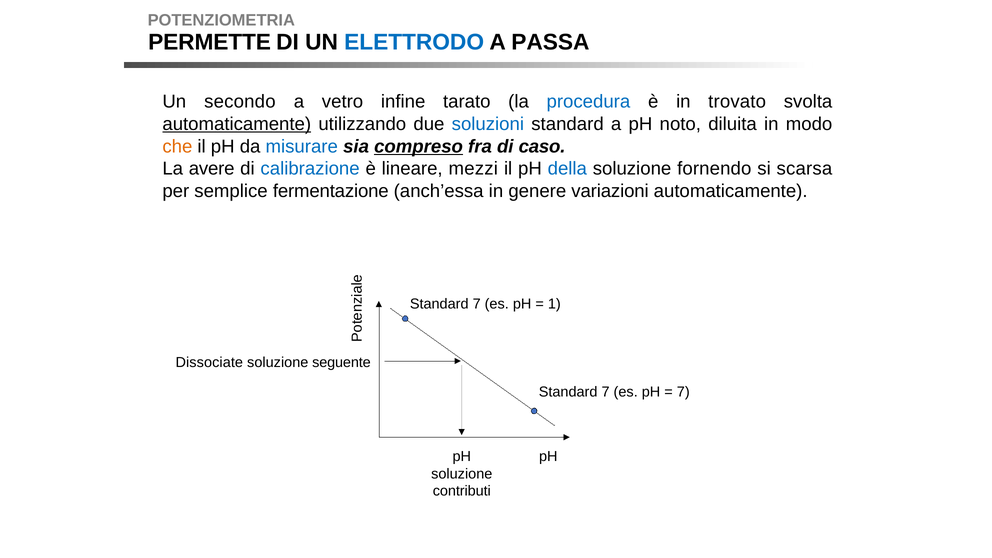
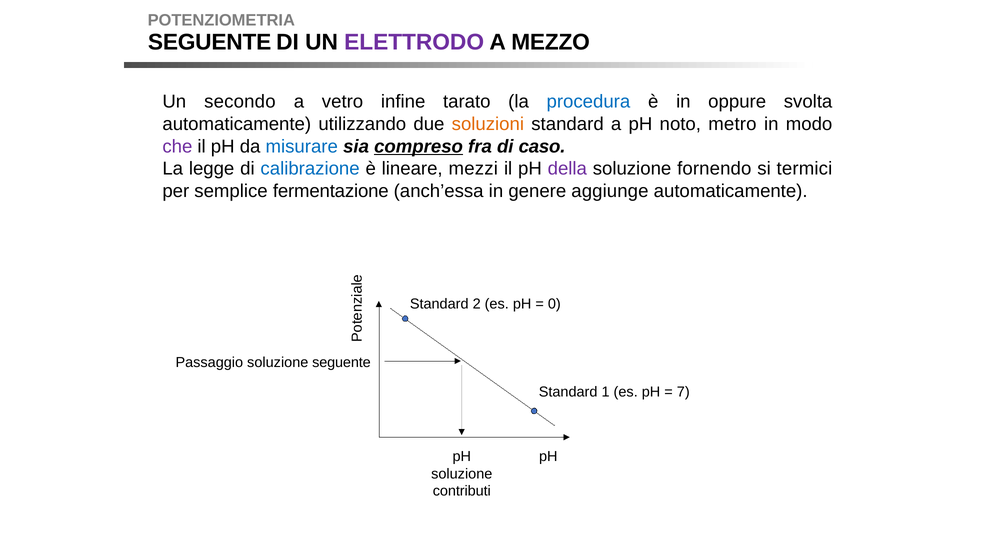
PERMETTE at (210, 42): PERMETTE -> SEGUENTE
ELETTRODO colour: blue -> purple
PASSA: PASSA -> MEZZO
trovato: trovato -> oppure
automaticamente at (237, 124) underline: present -> none
soluzioni colour: blue -> orange
diluita: diluita -> metro
che colour: orange -> purple
avere: avere -> legge
della colour: blue -> purple
scarsa: scarsa -> termici
variazioni: variazioni -> aggiunge
7 at (477, 304): 7 -> 2
1: 1 -> 0
Dissociate: Dissociate -> Passaggio
7 at (606, 392): 7 -> 1
